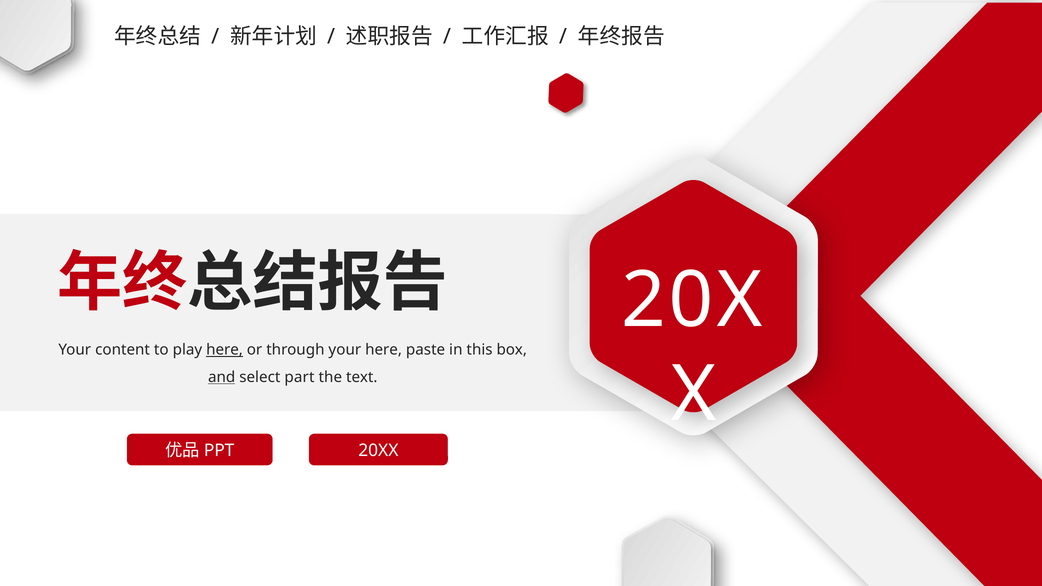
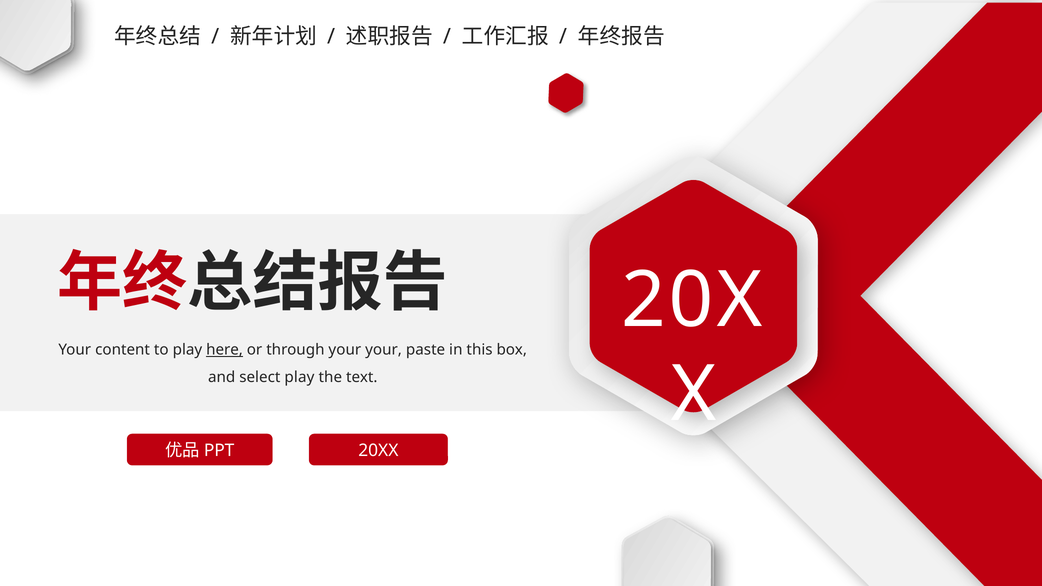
your here: here -> your
and underline: present -> none
select part: part -> play
